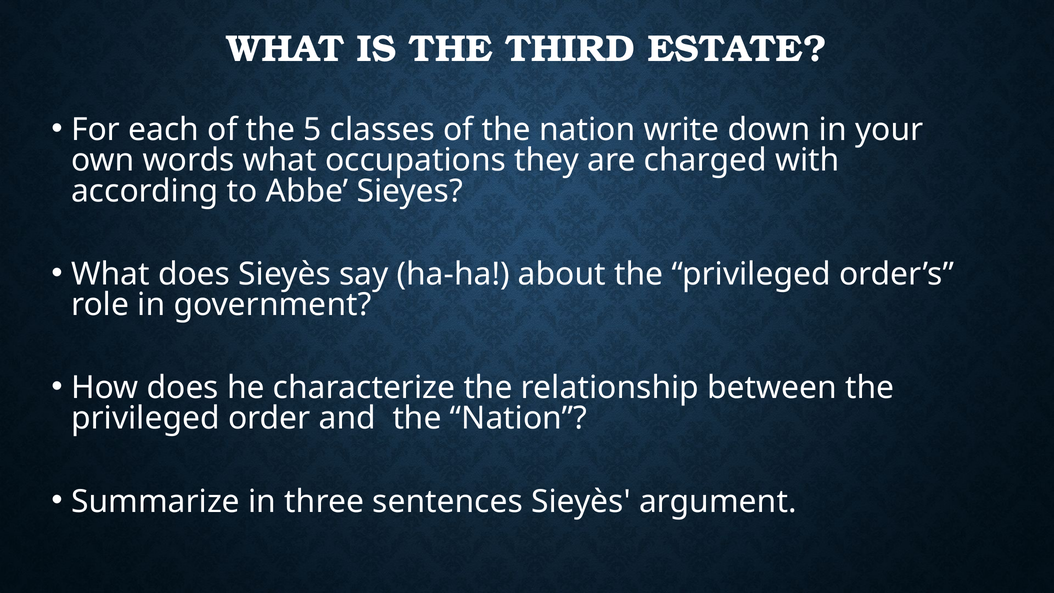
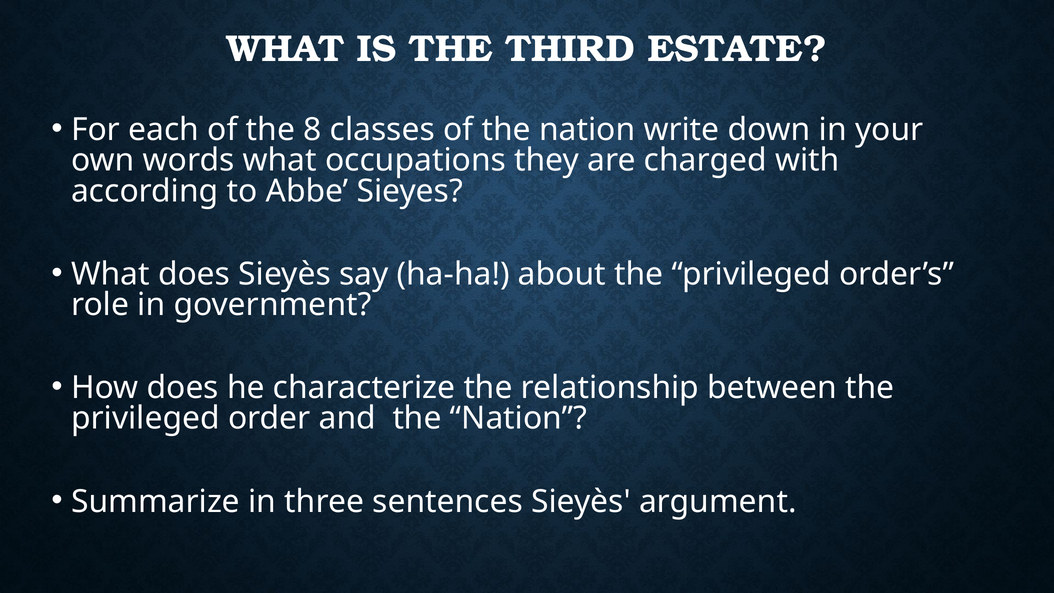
5: 5 -> 8
